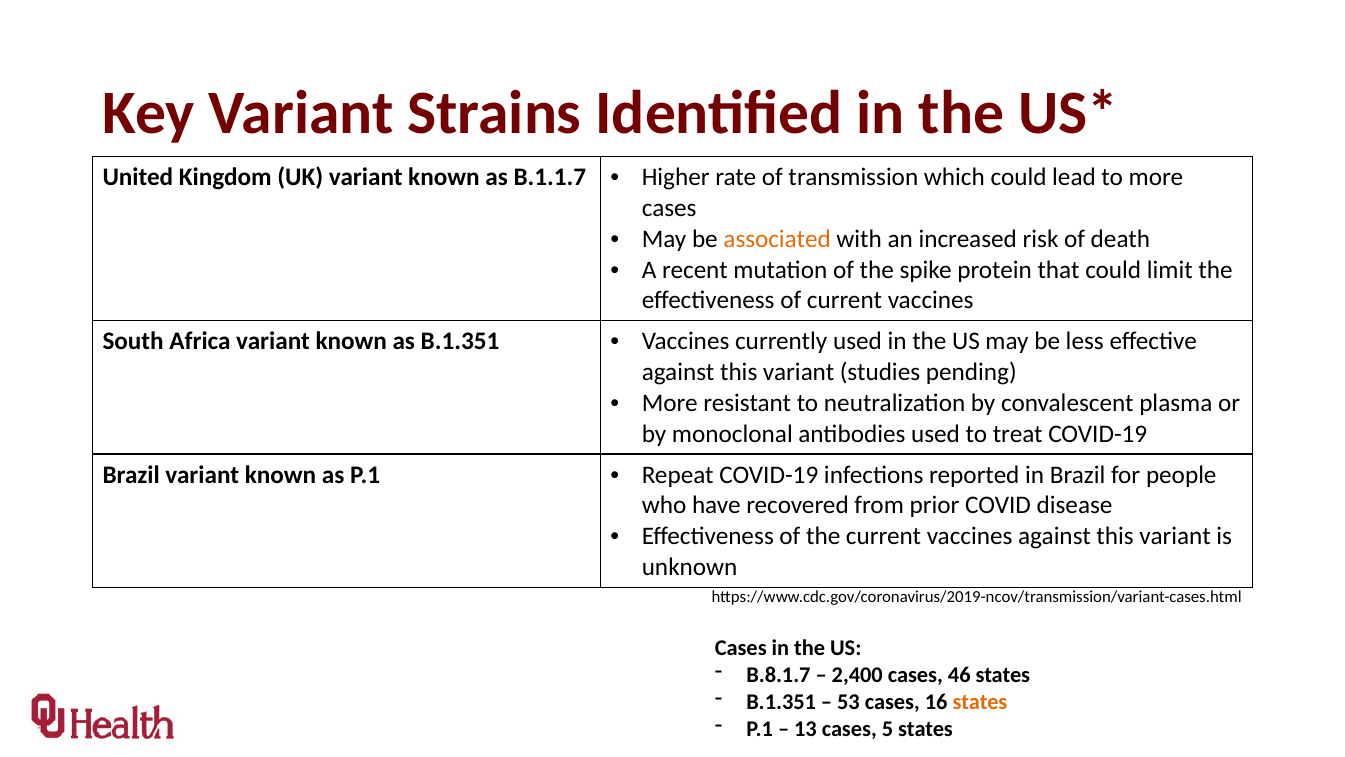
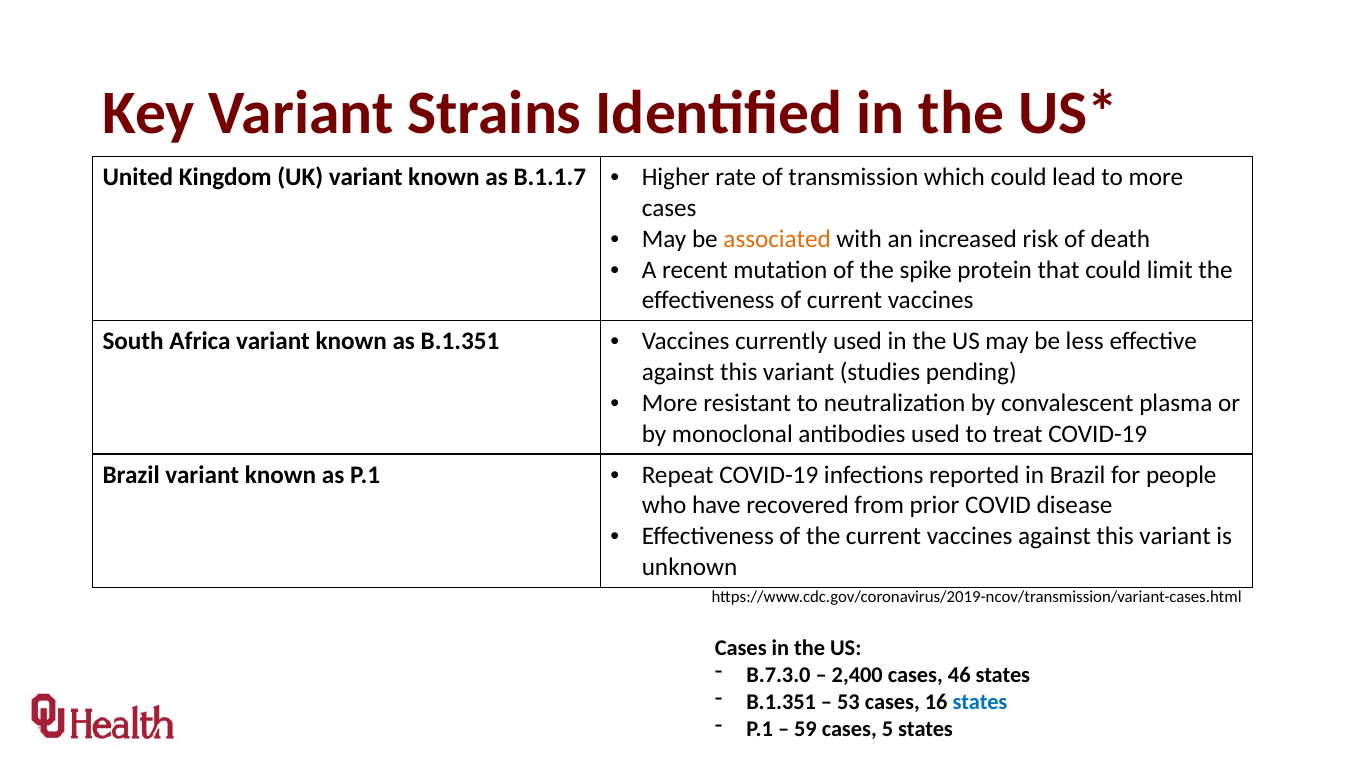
B.8.1.7: B.8.1.7 -> B.7.3.0
states at (980, 701) colour: orange -> blue
13: 13 -> 59
